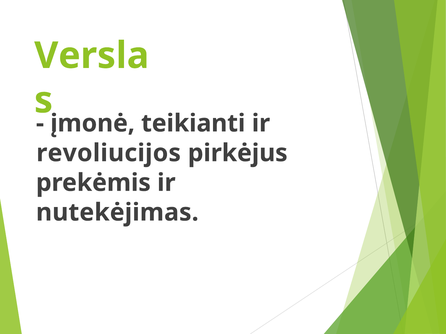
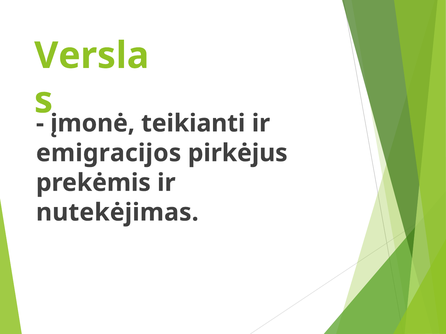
revoliucijos: revoliucijos -> emigracijos
